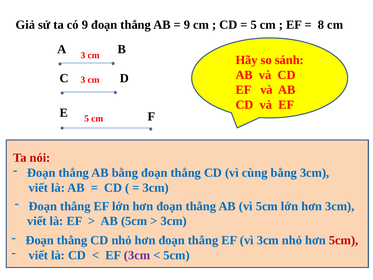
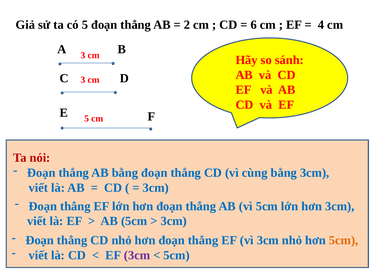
có 9: 9 -> 5
9 at (187, 25): 9 -> 2
5 at (254, 25): 5 -> 6
8: 8 -> 4
5cm at (344, 240) colour: red -> orange
